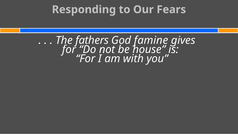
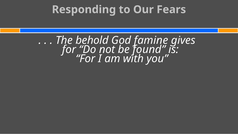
fathers: fathers -> behold
house: house -> found
